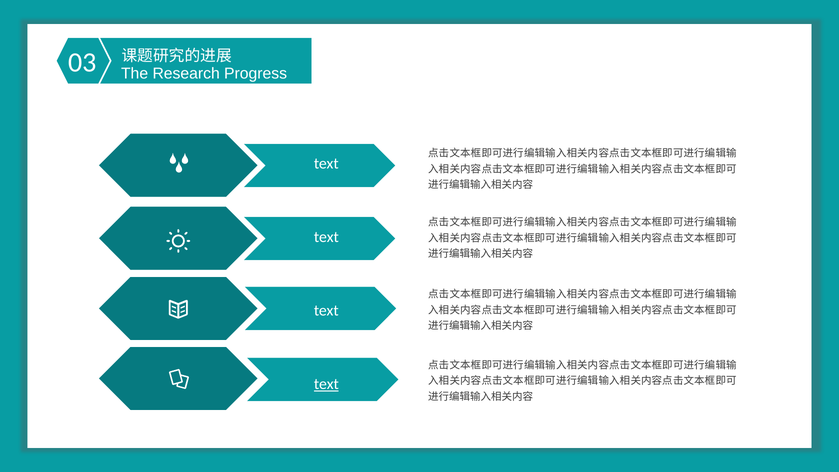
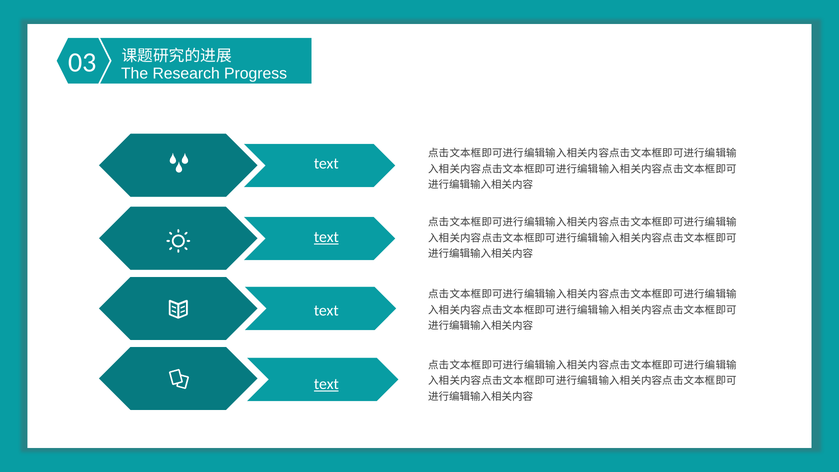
text at (326, 237) underline: none -> present
